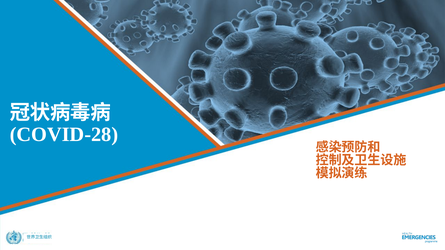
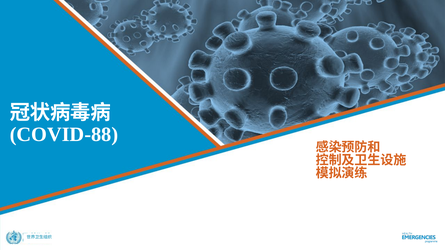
COVID-28: COVID-28 -> COVID-88
